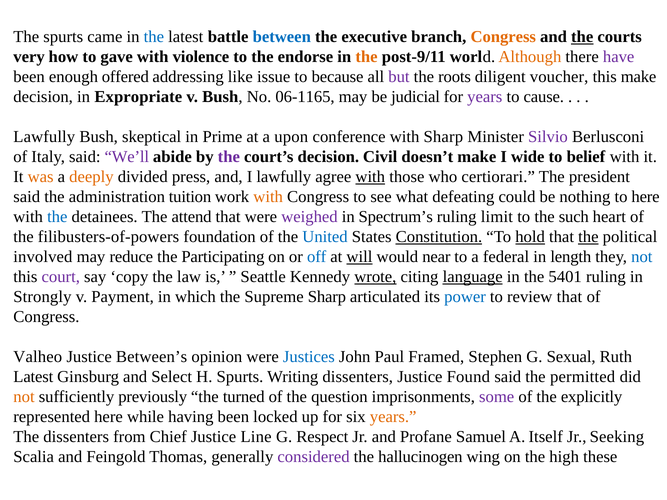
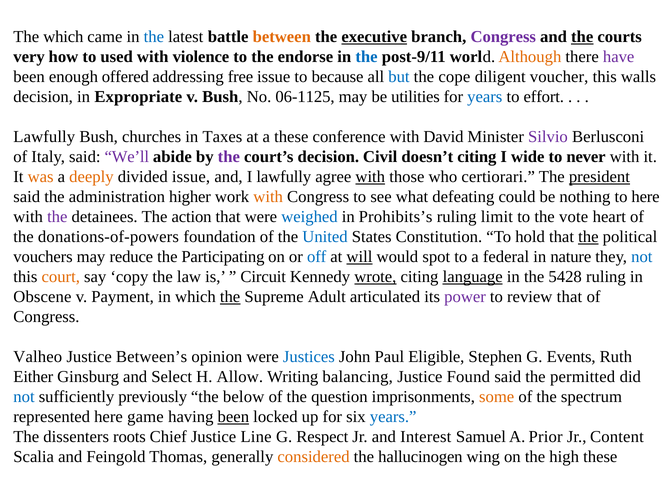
The spurts: spurts -> which
between colour: blue -> orange
executive underline: none -> present
Congress at (503, 37) colour: orange -> purple
gave: gave -> used
the at (367, 57) colour: orange -> blue
like: like -> free
but colour: purple -> blue
roots: roots -> cope
this make: make -> walls
06-1165: 06-1165 -> 06-1125
judicial: judicial -> utilities
years at (485, 97) colour: purple -> blue
cause: cause -> effort
skeptical: skeptical -> churches
Prime: Prime -> Taxes
a upon: upon -> these
with Sharp: Sharp -> David
doesn’t make: make -> citing
belief: belief -> never
divided press: press -> issue
president underline: none -> present
tuition: tuition -> higher
the at (57, 217) colour: blue -> purple
attend: attend -> action
weighed colour: purple -> blue
Spectrum’s: Spectrum’s -> Prohibits’s
such: such -> vote
filibusters-of-powers: filibusters-of-powers -> donations-of-powers
Constitution underline: present -> none
hold underline: present -> none
involved: involved -> vouchers
near: near -> spot
length: length -> nature
court colour: purple -> orange
Seattle: Seattle -> Circuit
5401: 5401 -> 5428
Strongly: Strongly -> Obscene
the at (230, 297) underline: none -> present
Supreme Sharp: Sharp -> Adult
power colour: blue -> purple
Framed: Framed -> Eligible
Sexual: Sexual -> Events
Latest at (33, 377): Latest -> Either
H Spurts: Spurts -> Allow
Writing dissenters: dissenters -> balancing
not at (24, 397) colour: orange -> blue
turned: turned -> below
some colour: purple -> orange
explicitly: explicitly -> spectrum
while: while -> game
been at (233, 417) underline: none -> present
years at (393, 417) colour: orange -> blue
from: from -> roots
Profane: Profane -> Interest
Itself: Itself -> Prior
Seeking: Seeking -> Content
considered colour: purple -> orange
